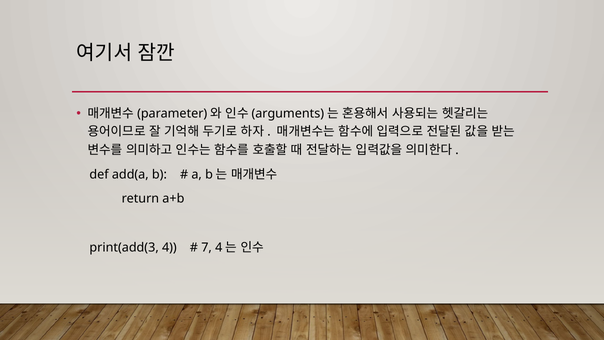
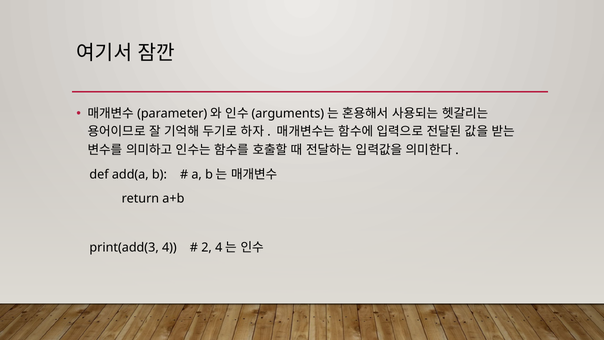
7: 7 -> 2
